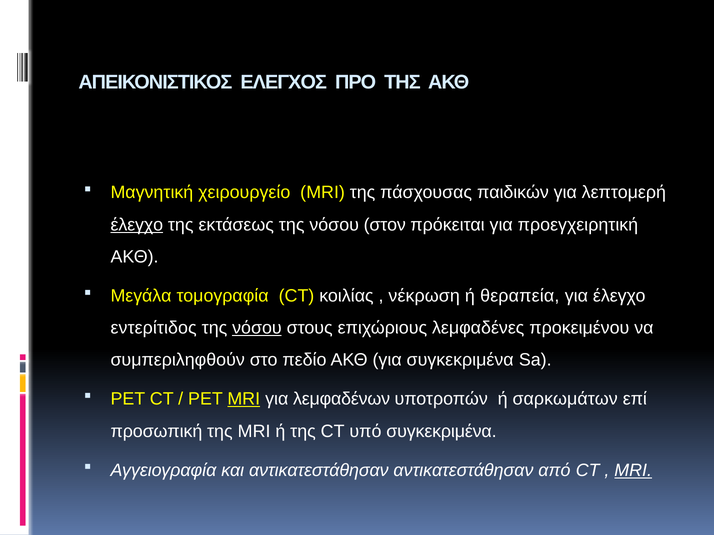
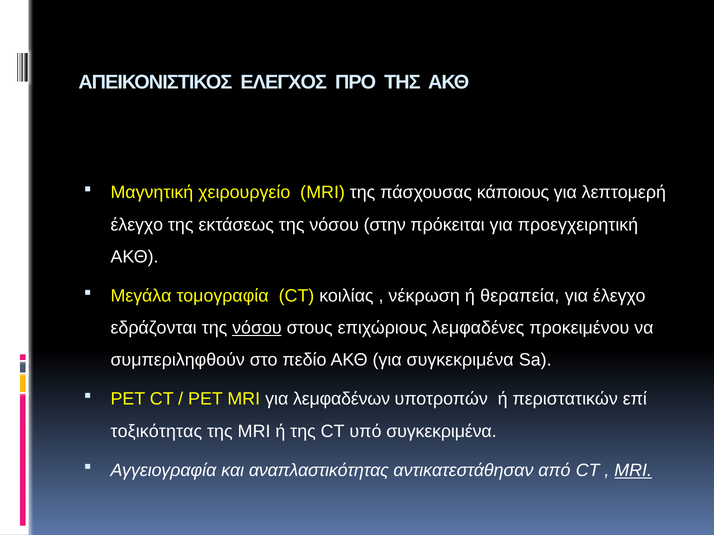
παιδικών: παιδικών -> κάποιους
έλεγχο at (137, 225) underline: present -> none
στον: στον -> στην
εντερίτιδος: εντερίτιδος -> εδράζονται
MRI at (244, 399) underline: present -> none
σαρκωμάτων: σαρκωμάτων -> περιστατικών
προσωπική: προσωπική -> τοξικότητας
και αντικατεστάθησαν: αντικατεστάθησαν -> αναπλαστικότητας
